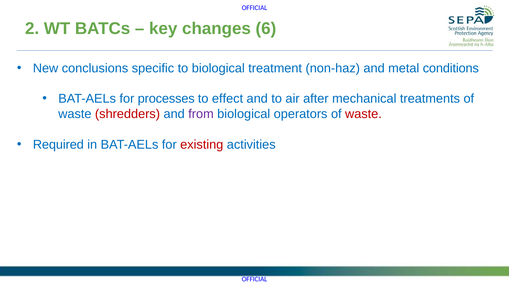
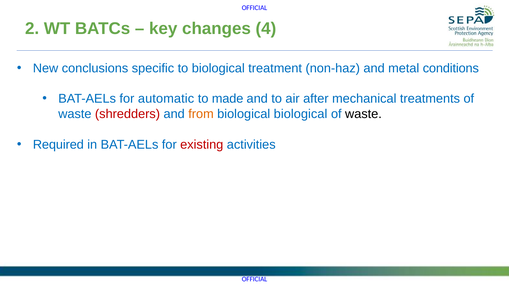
6: 6 -> 4
processes: processes -> automatic
effect: effect -> made
from colour: purple -> orange
biological operators: operators -> biological
waste at (363, 114) colour: red -> black
